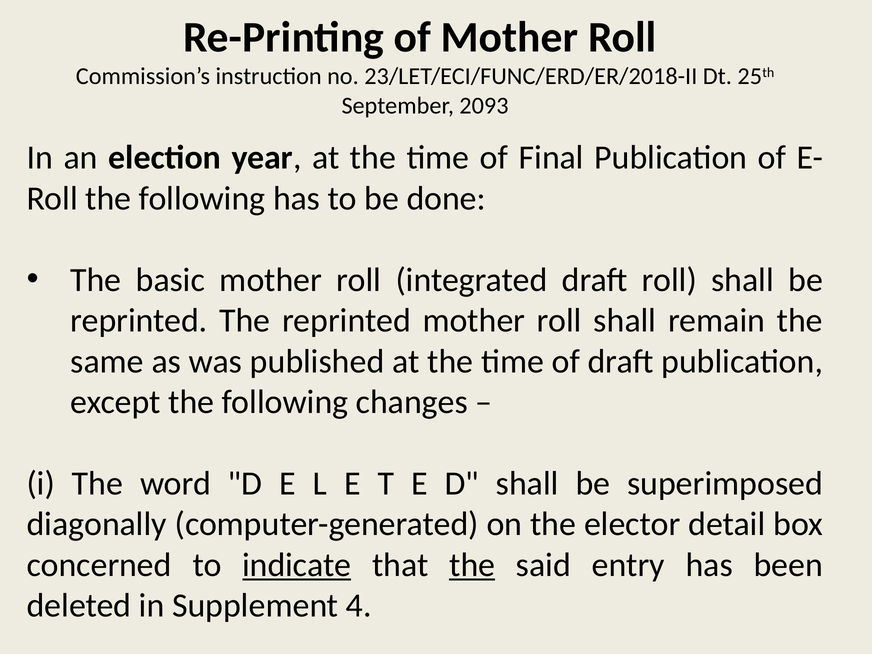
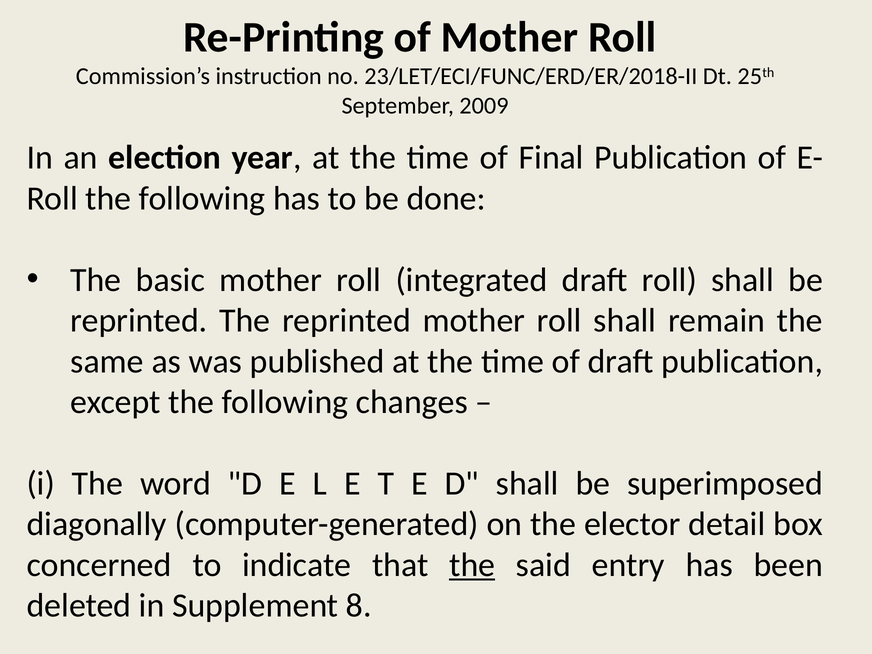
2093: 2093 -> 2009
indicate underline: present -> none
4: 4 -> 8
